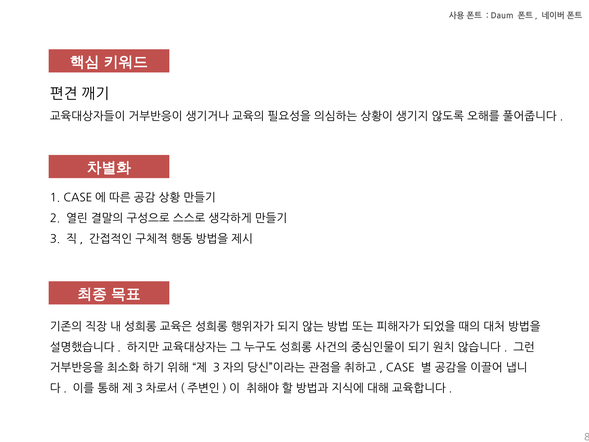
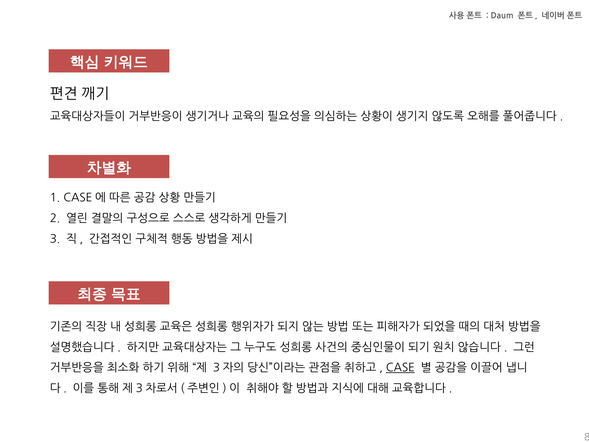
CASE underline: none -> present
